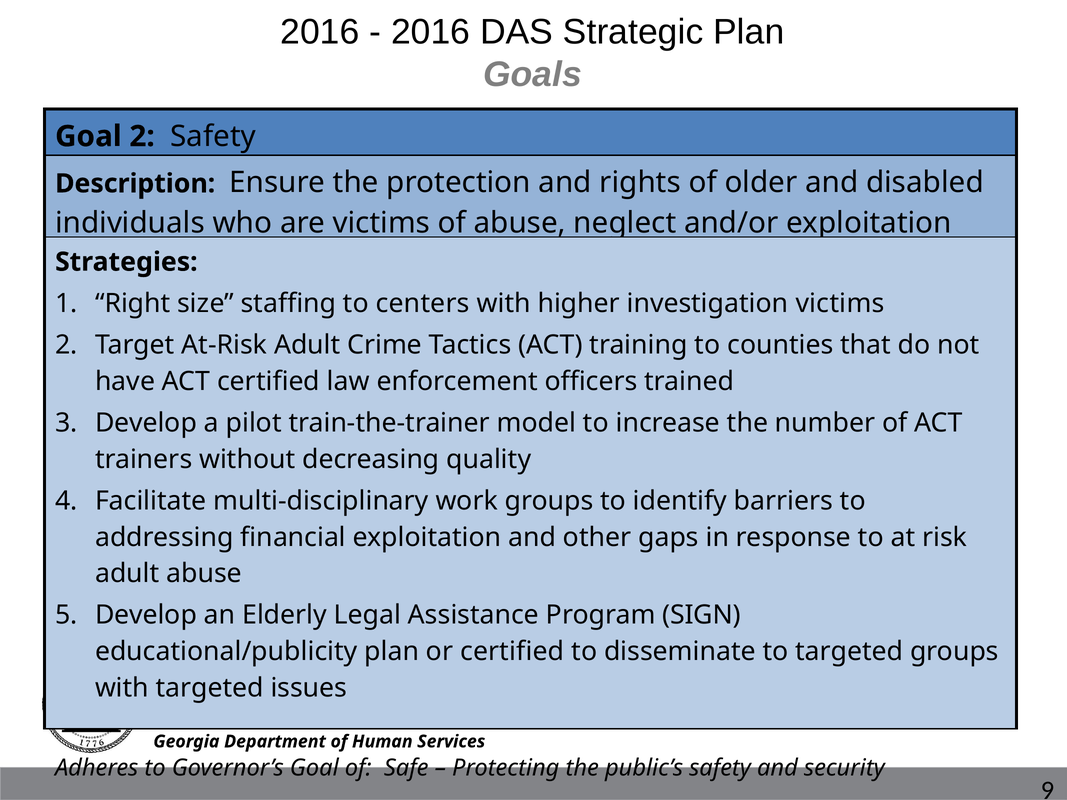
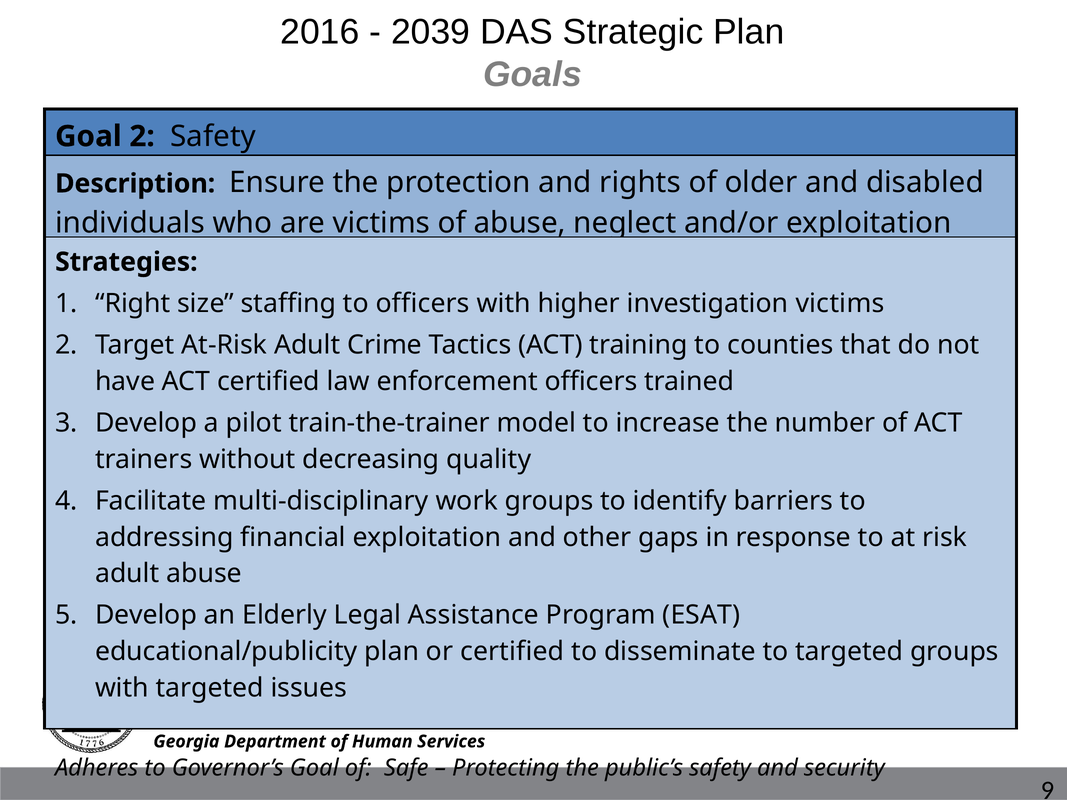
2016 at (431, 32): 2016 -> 2039
to centers: centers -> officers
SIGN: SIGN -> ESAT
